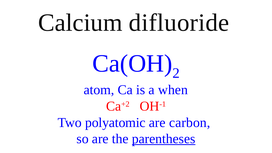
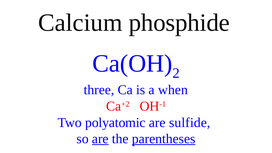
difluoride: difluoride -> phosphide
atom: atom -> three
carbon: carbon -> sulfide
are at (100, 139) underline: none -> present
